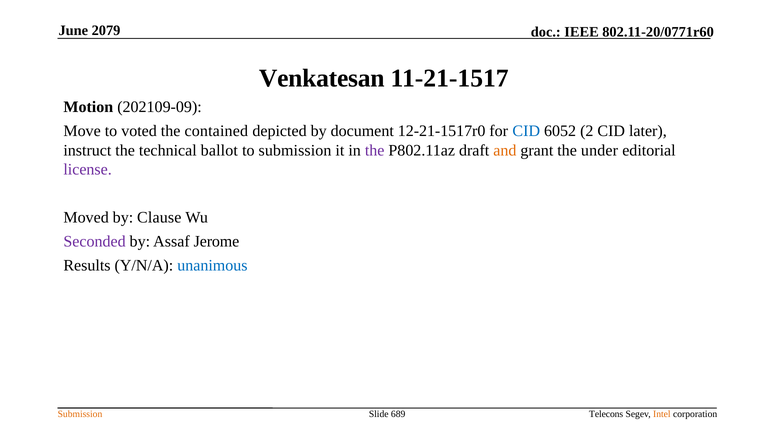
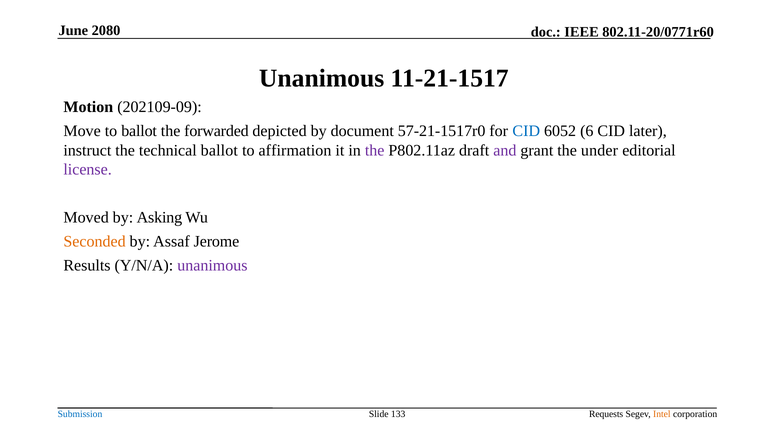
2079: 2079 -> 2080
Venkatesan at (322, 79): Venkatesan -> Unanimous
to voted: voted -> ballot
contained: contained -> forwarded
12-21-1517r0: 12-21-1517r0 -> 57-21-1517r0
2: 2 -> 6
to submission: submission -> affirmation
and colour: orange -> purple
Clause: Clause -> Asking
Seconded colour: purple -> orange
unanimous at (212, 266) colour: blue -> purple
Submission at (80, 414) colour: orange -> blue
689: 689 -> 133
Telecons: Telecons -> Requests
